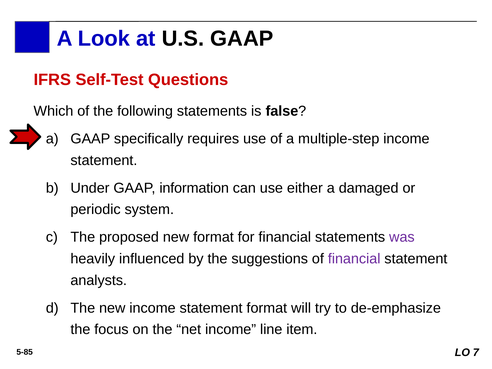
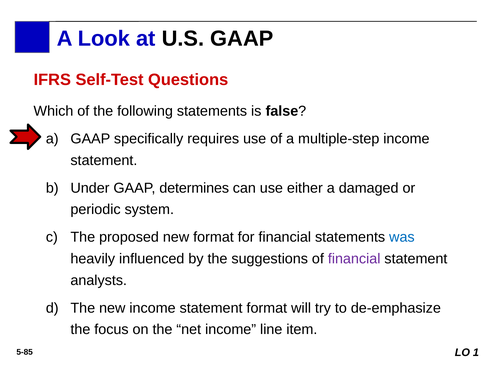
information: information -> determines
was colour: purple -> blue
7: 7 -> 1
